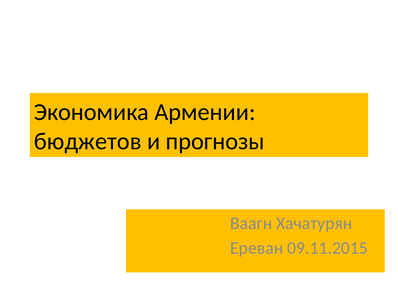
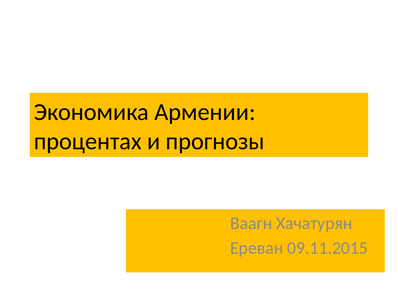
бюджетов: бюджетов -> процентах
